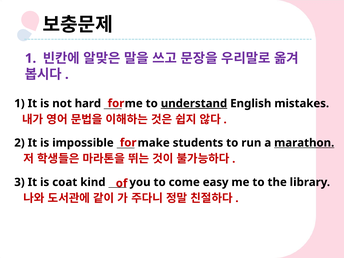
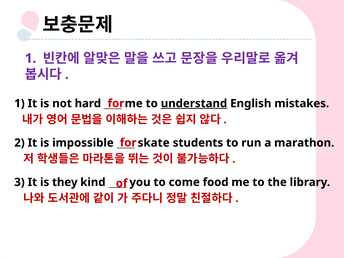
make: make -> skate
marathon underline: present -> none
coat: coat -> they
easy: easy -> food
